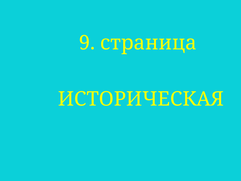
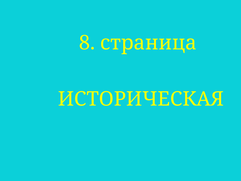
9: 9 -> 8
